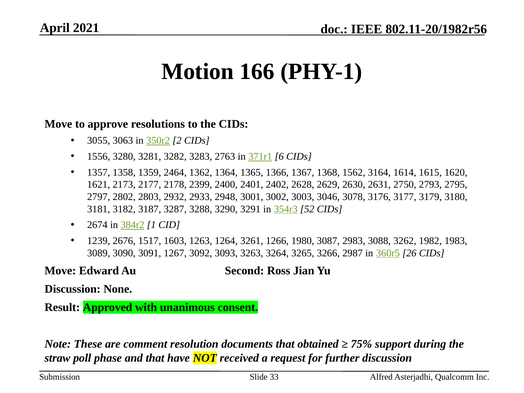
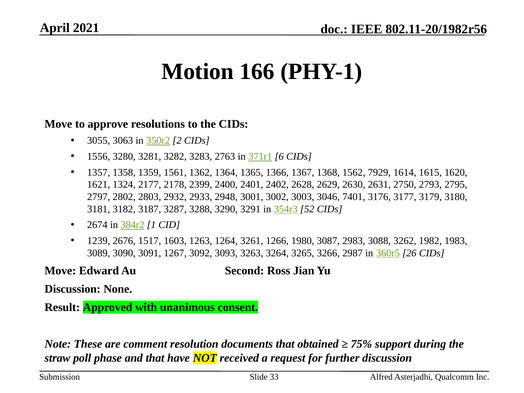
2464: 2464 -> 1561
3164: 3164 -> 7929
2173: 2173 -> 1324
3078: 3078 -> 7401
